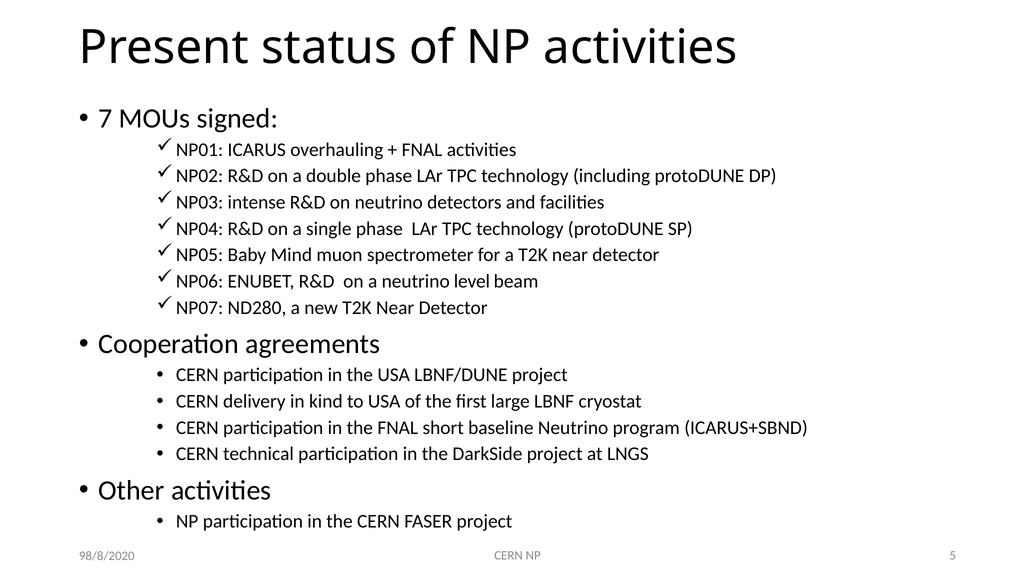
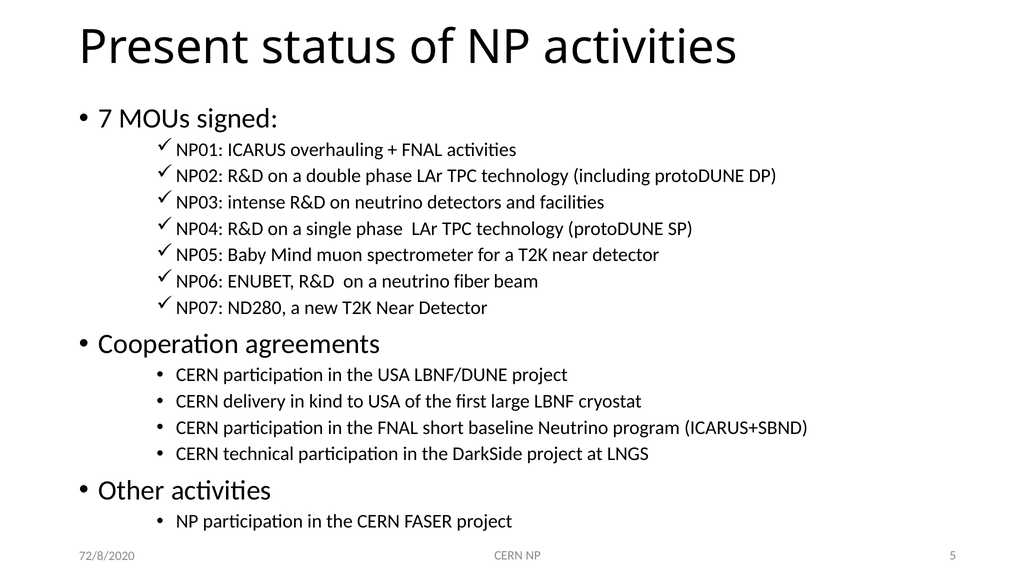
level: level -> fiber
98/8/2020: 98/8/2020 -> 72/8/2020
